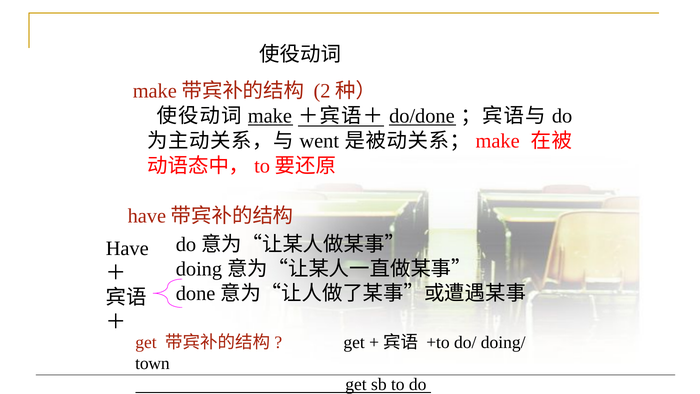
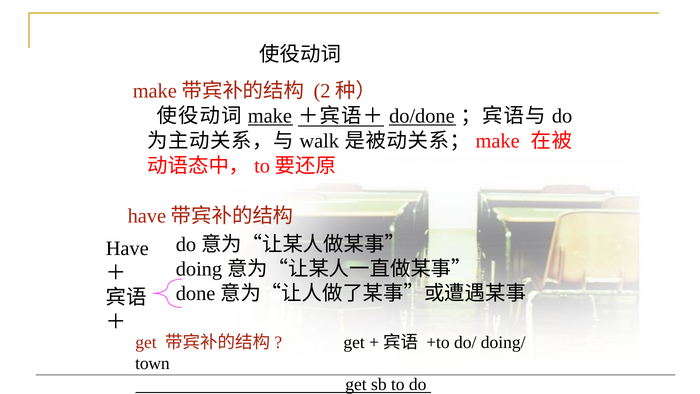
went: went -> walk
